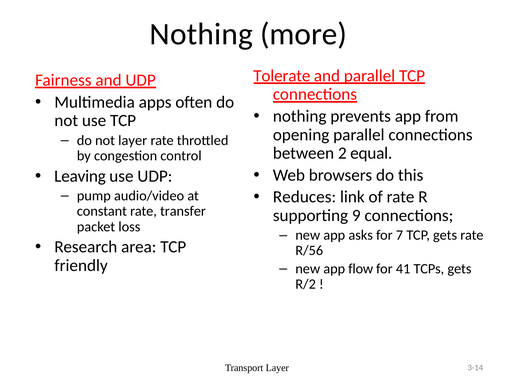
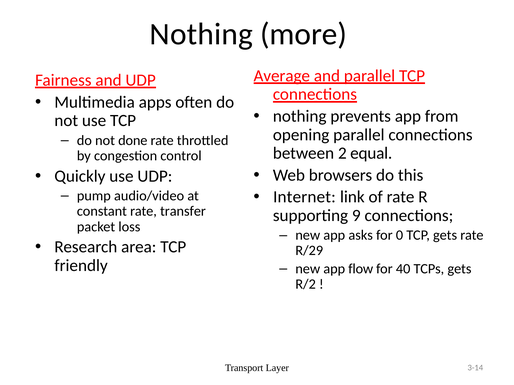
Tolerate: Tolerate -> Average
not layer: layer -> done
Leaving: Leaving -> Quickly
Reduces: Reduces -> Internet
7: 7 -> 0
R/56: R/56 -> R/29
41: 41 -> 40
